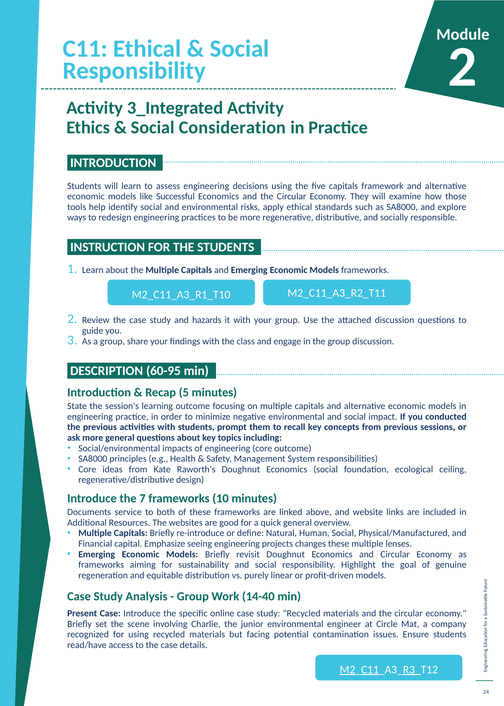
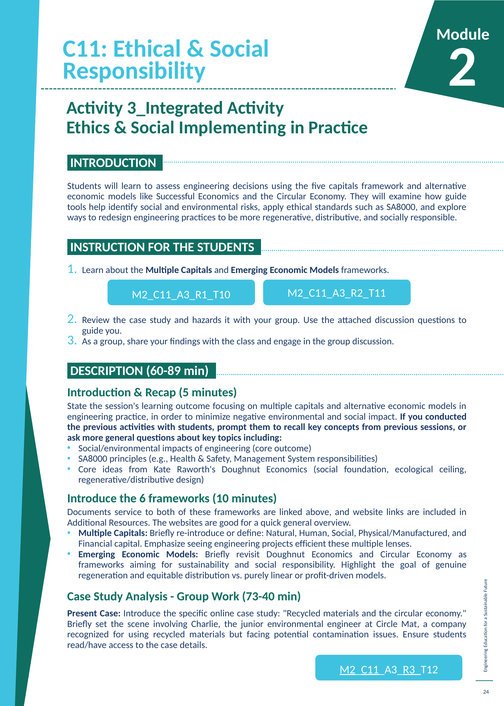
Consideration: Consideration -> Implementing
how those: those -> guide
60-95: 60-95 -> 60-89
7: 7 -> 6
changes: changes -> efficient
14-40: 14-40 -> 73-40
